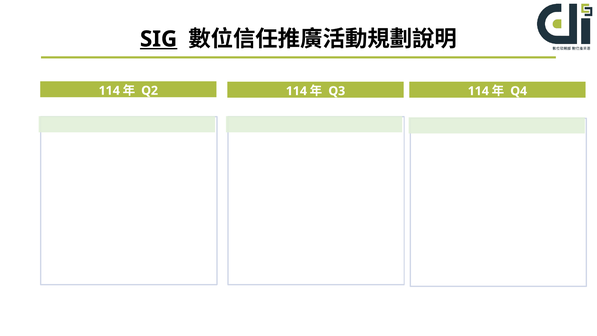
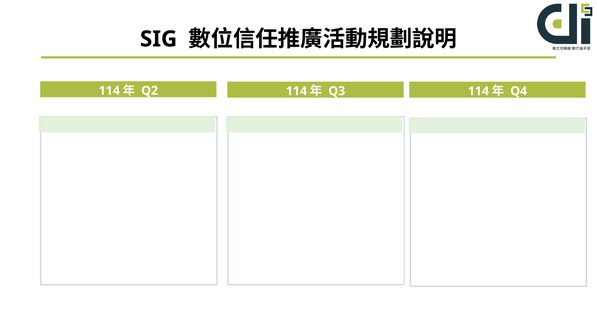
SIG underline: present -> none
